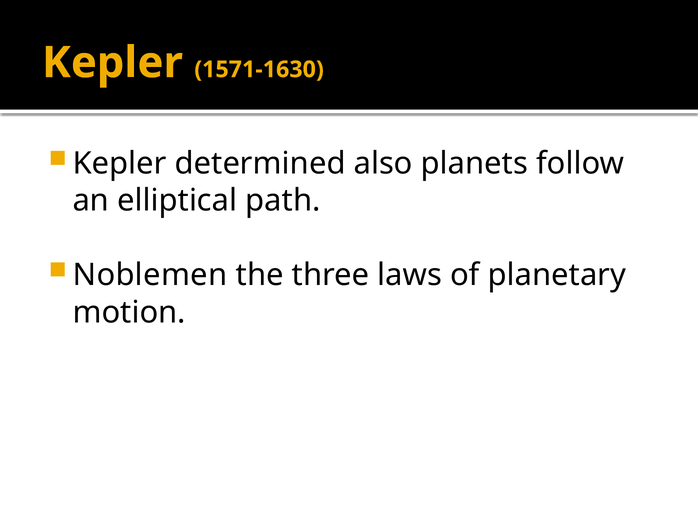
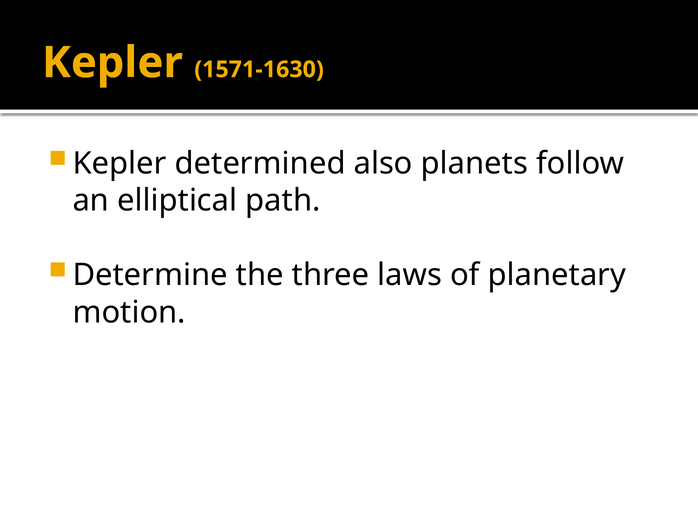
Noblemen: Noblemen -> Determine
